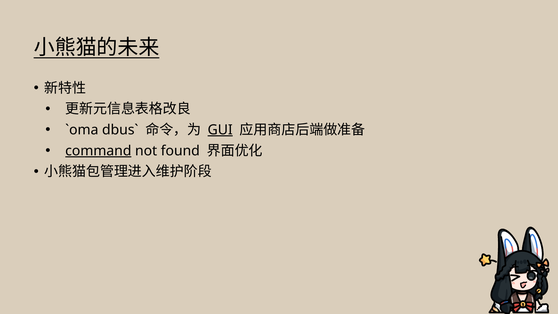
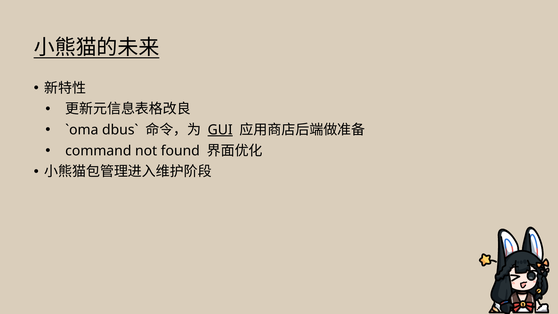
command underline: present -> none
